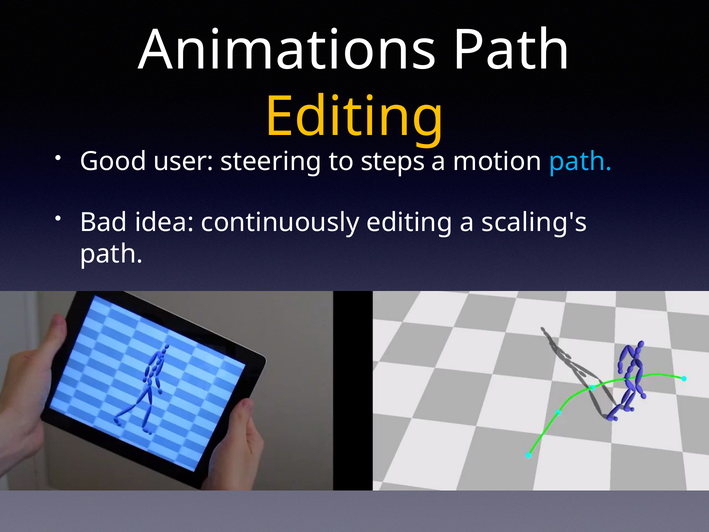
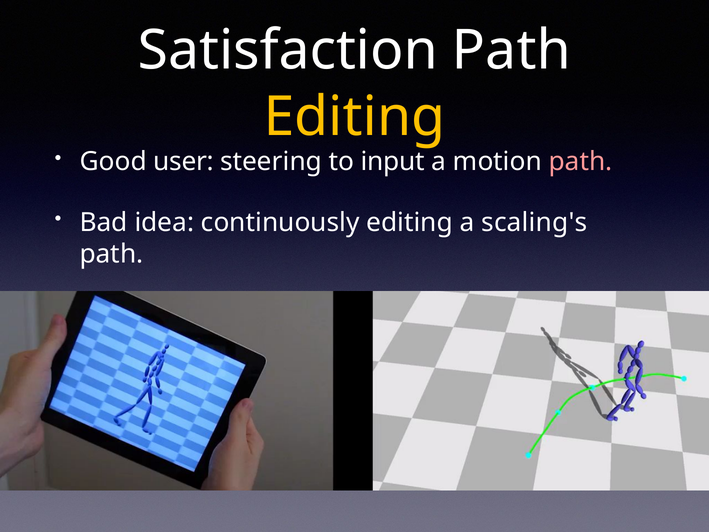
Animations: Animations -> Satisfaction
steps: steps -> input
path at (581, 162) colour: light blue -> pink
